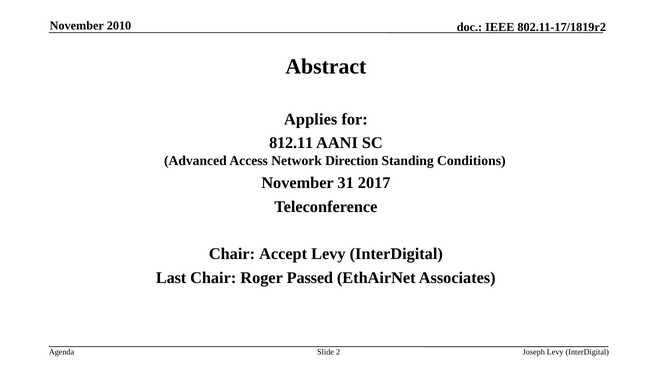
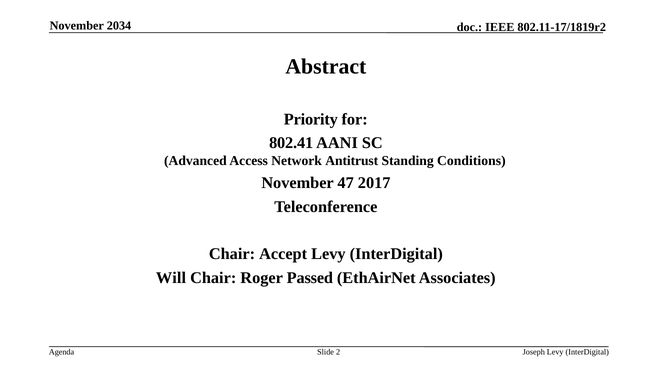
2010: 2010 -> 2034
Applies: Applies -> Priority
812.11: 812.11 -> 802.41
Direction: Direction -> Antitrust
31: 31 -> 47
Last: Last -> Will
